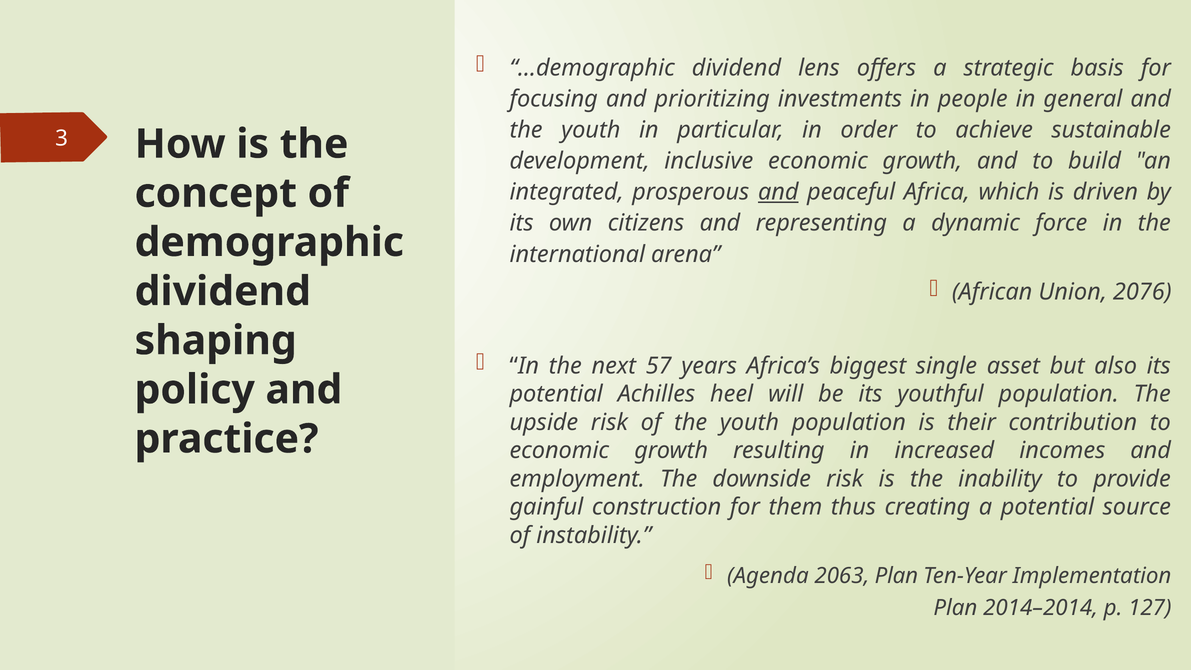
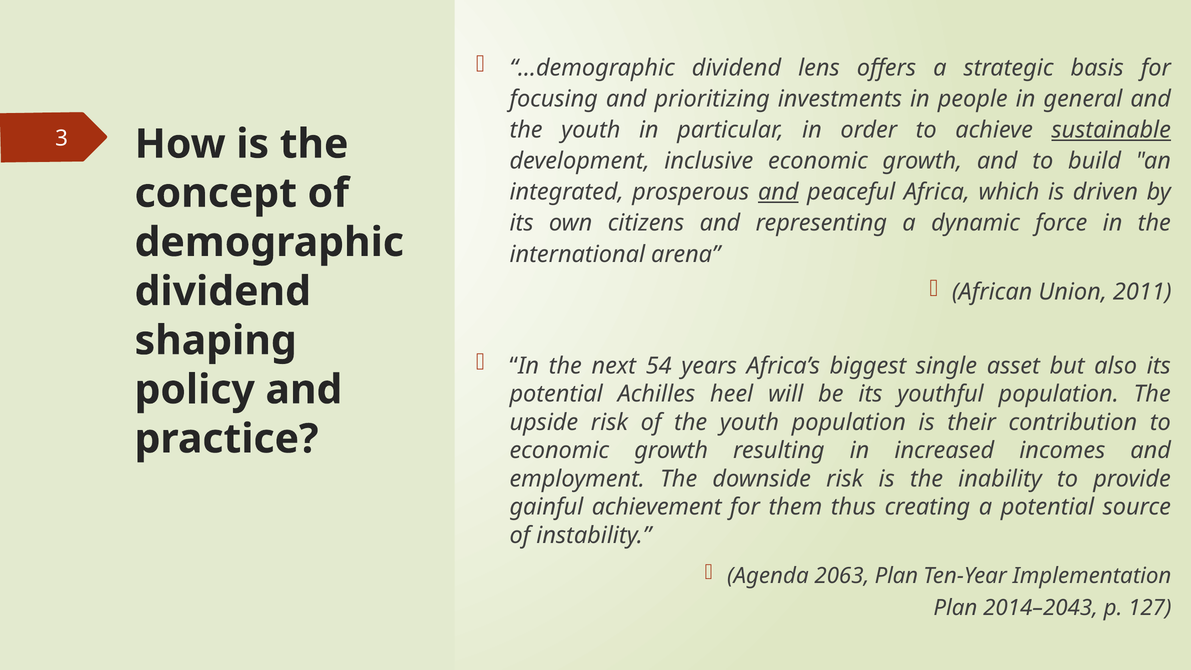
sustainable underline: none -> present
2076: 2076 -> 2011
57: 57 -> 54
construction: construction -> achievement
2014–2014: 2014–2014 -> 2014–2043
